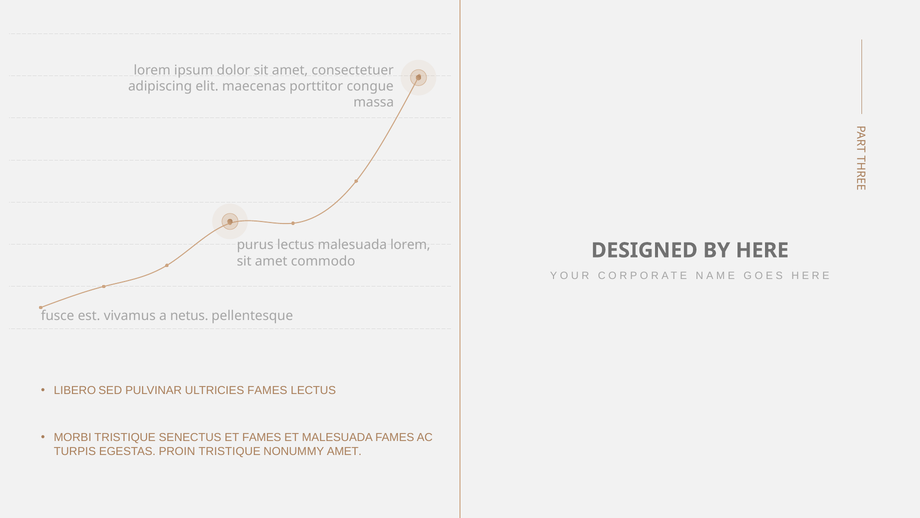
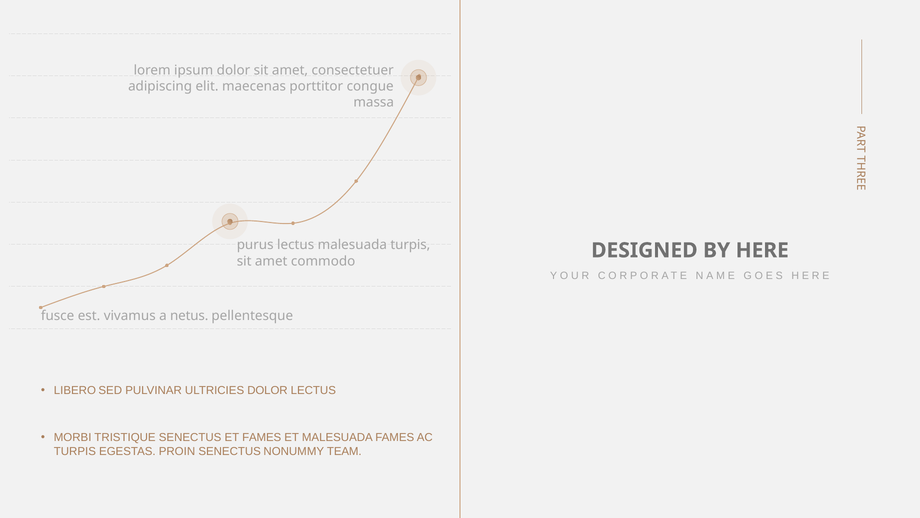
malesuada lorem: lorem -> turpis
ULTRICIES FAMES: FAMES -> DOLOR
PROIN TRISTIQUE: TRISTIQUE -> SENECTUS
NONUMMY AMET: AMET -> TEAM
